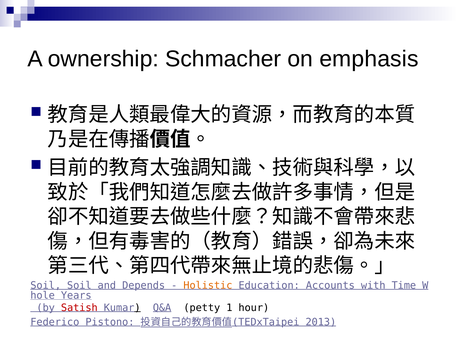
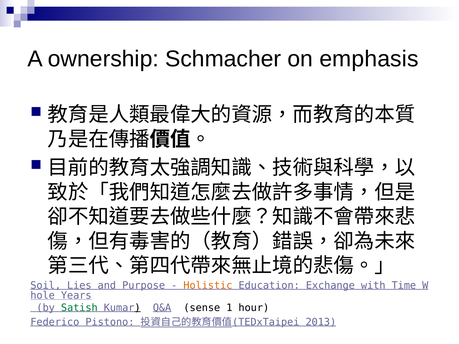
Soil Soil: Soil -> Lies
Depends: Depends -> Purpose
Accounts: Accounts -> Exchange
Satish colour: red -> green
petty: petty -> sense
